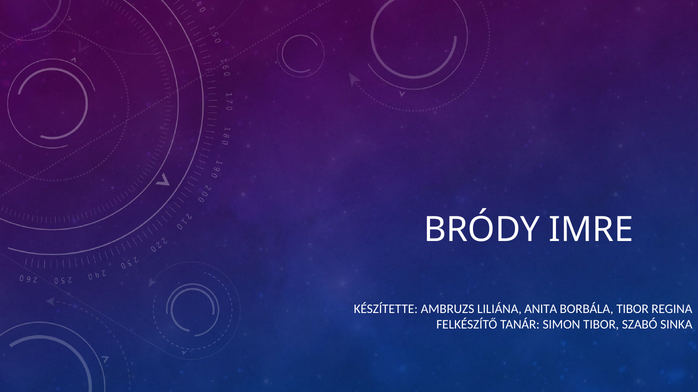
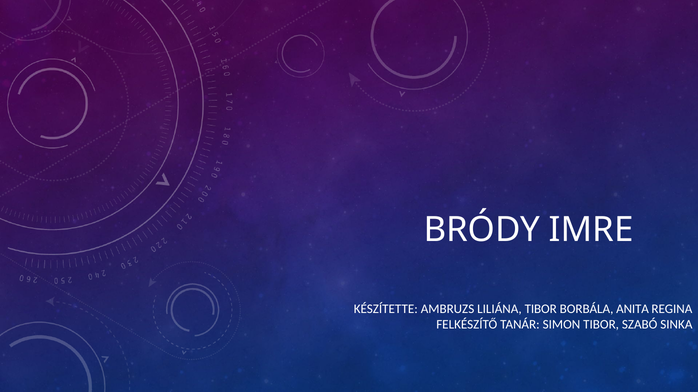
LILIÁNA ANITA: ANITA -> TIBOR
BORBÁLA TIBOR: TIBOR -> ANITA
